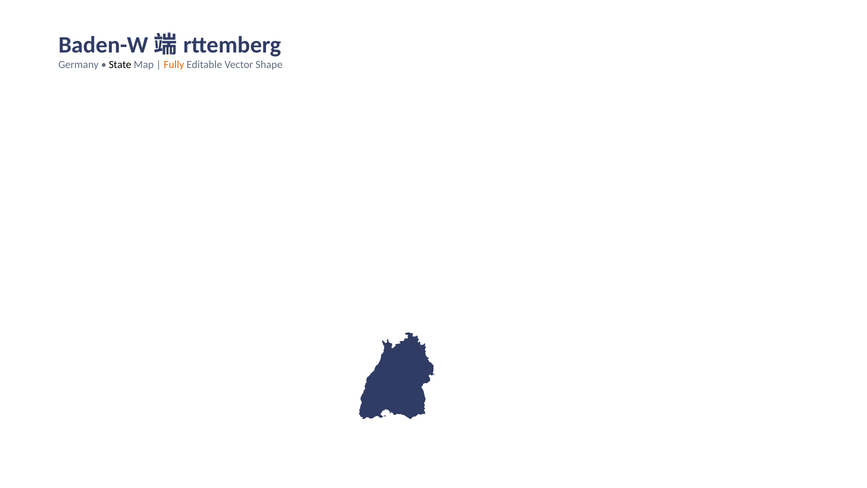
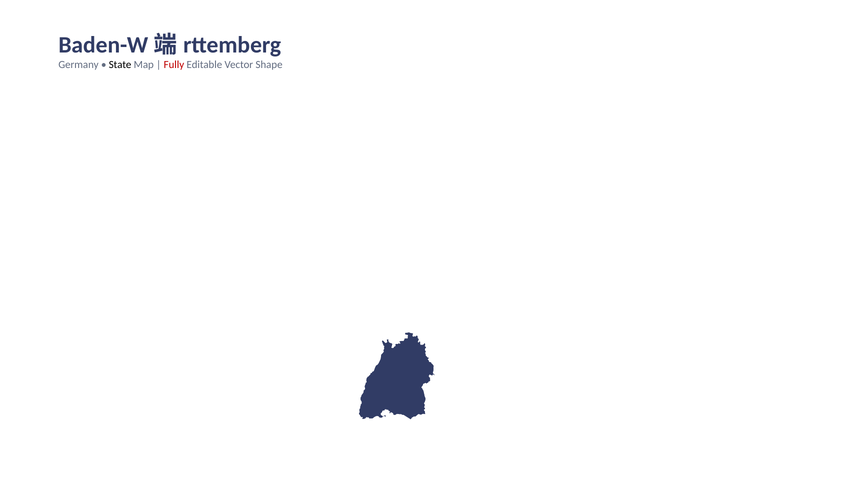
Fully colour: orange -> red
